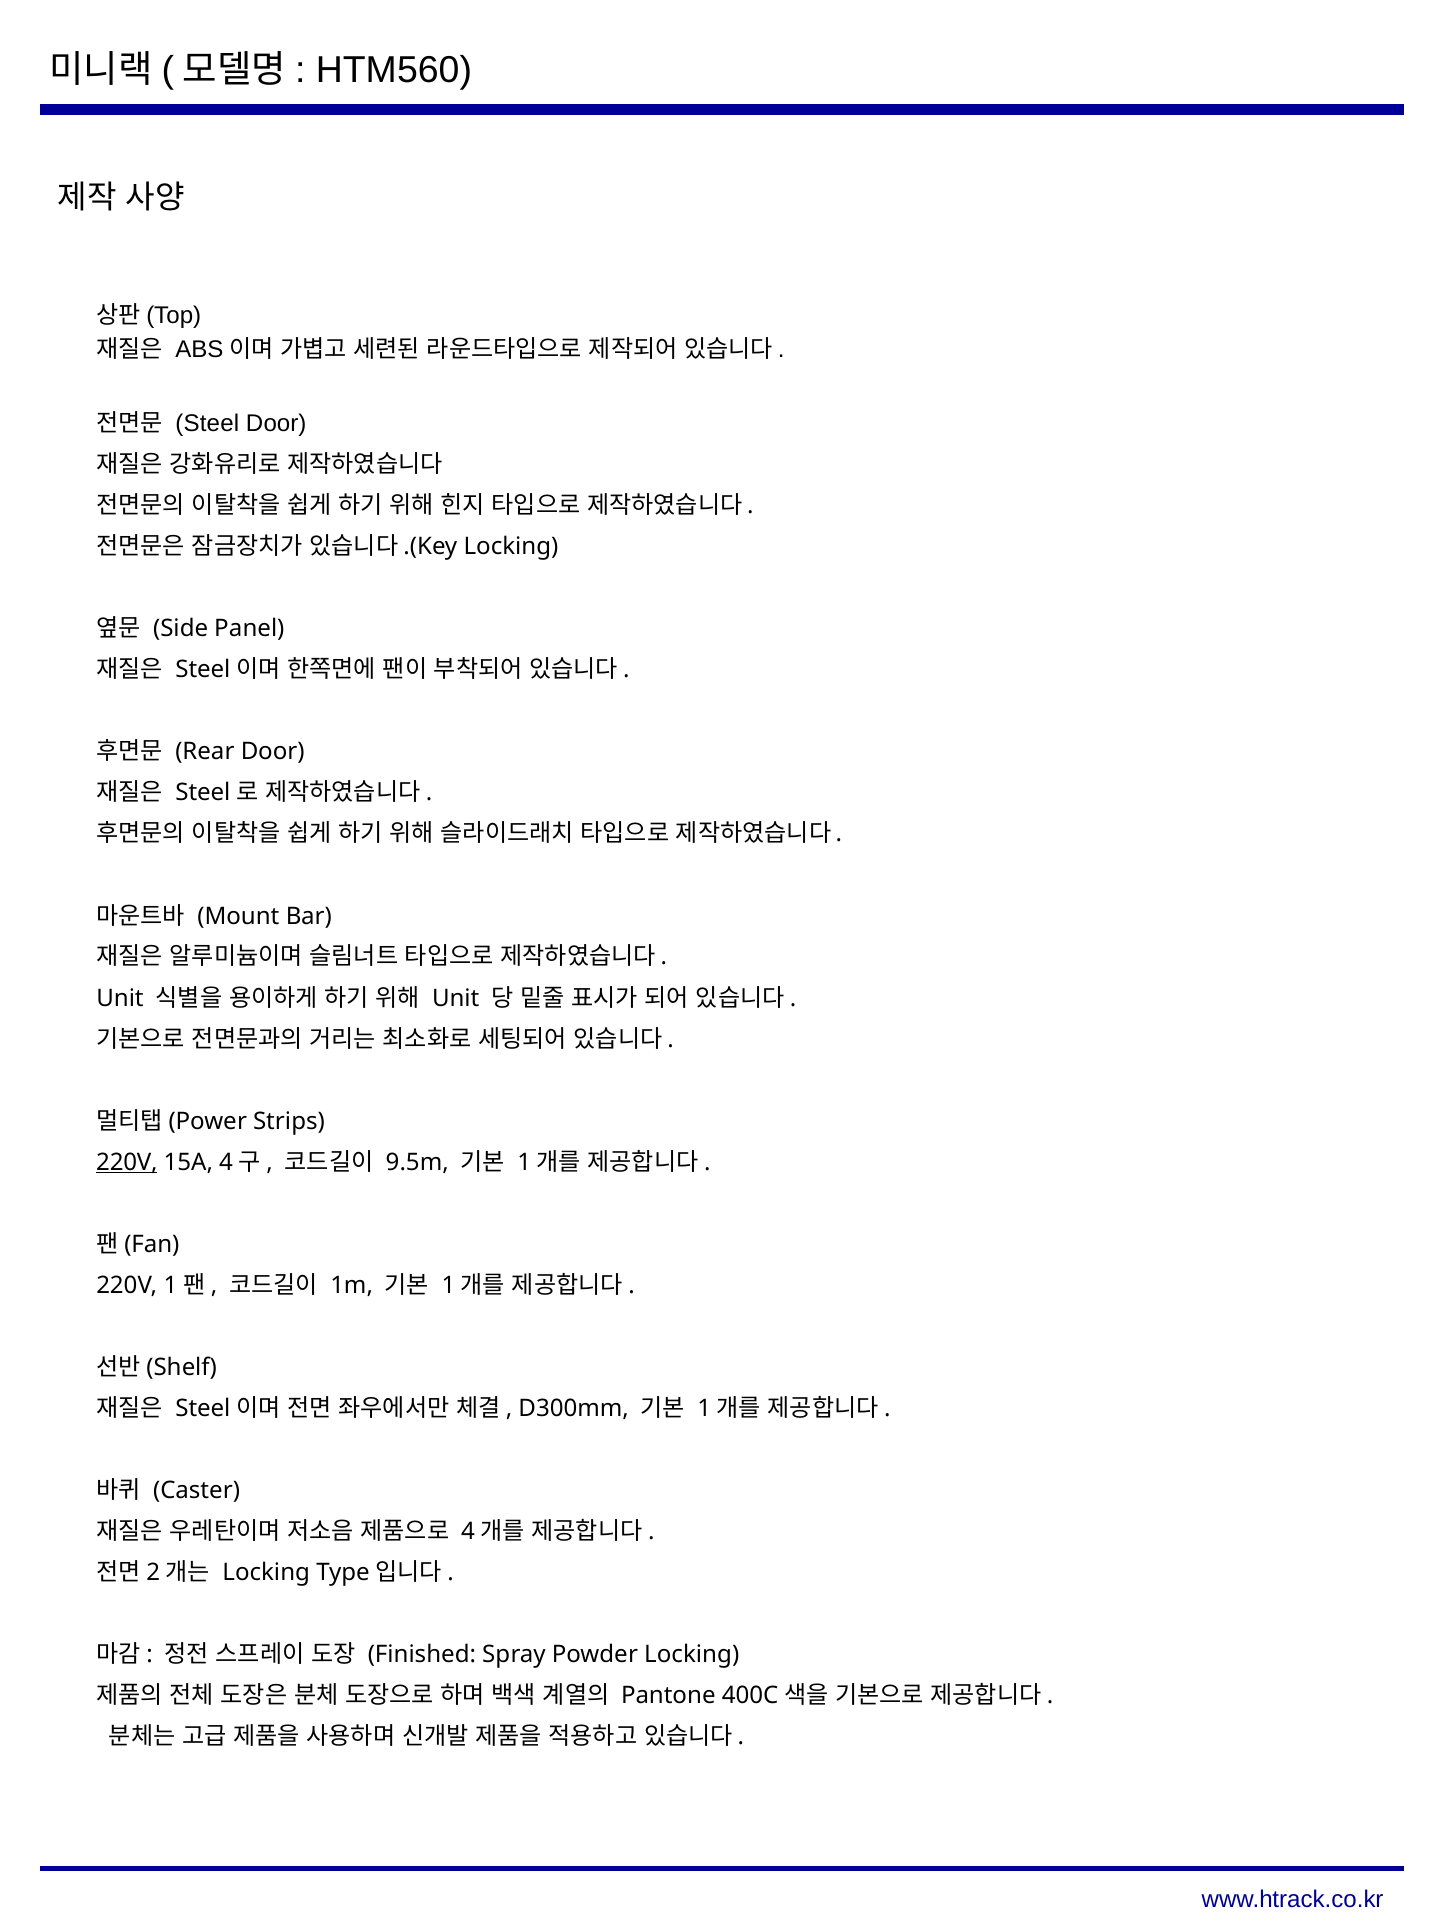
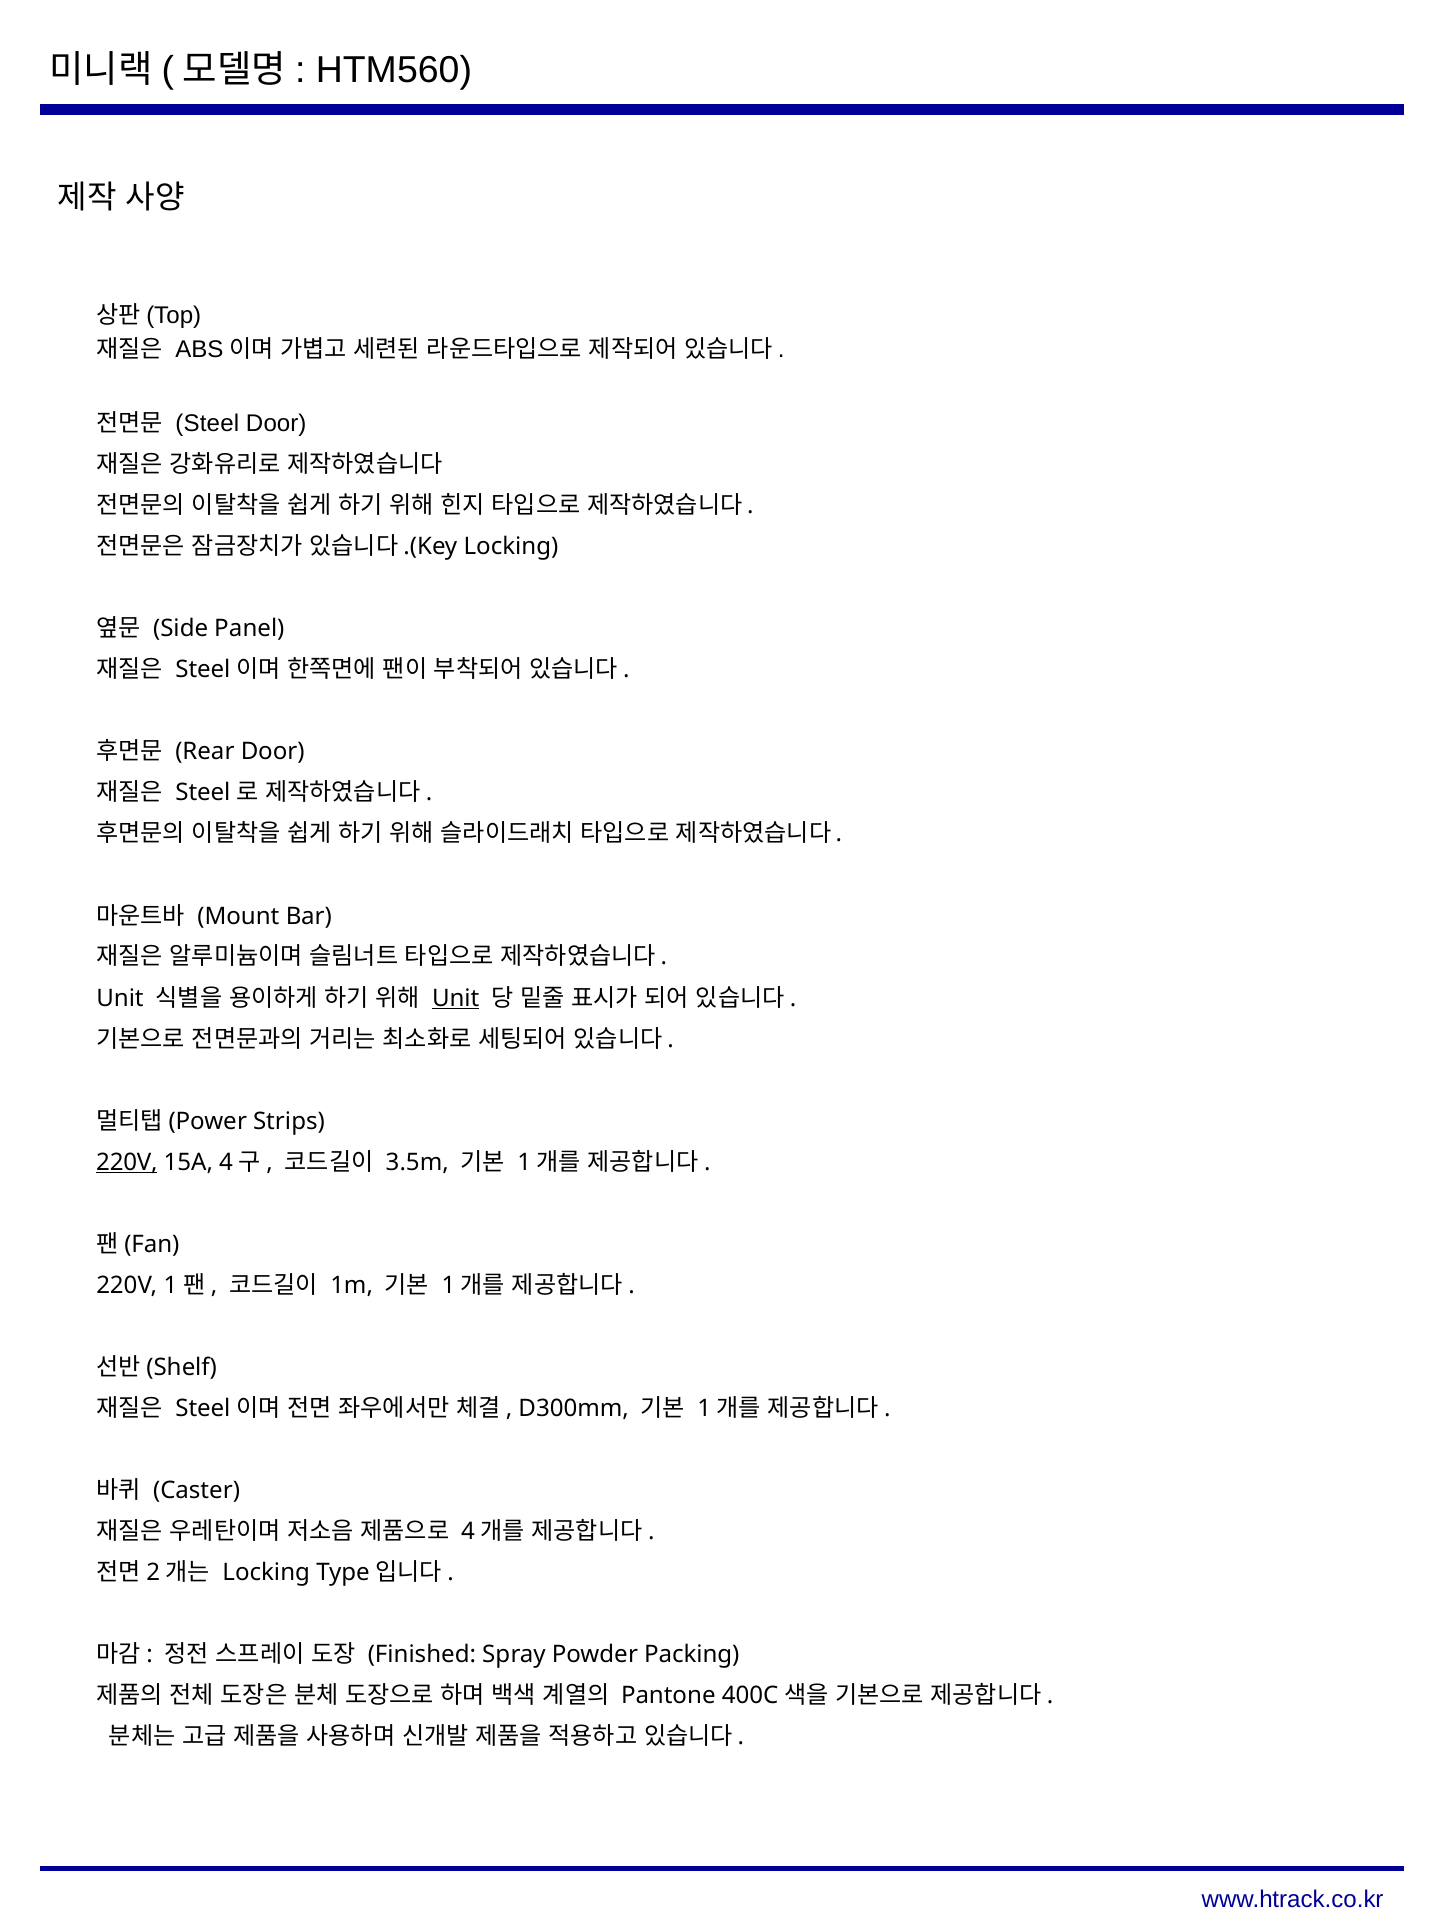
Unit at (456, 998) underline: none -> present
9.5m: 9.5m -> 3.5m
Powder Locking: Locking -> Packing
